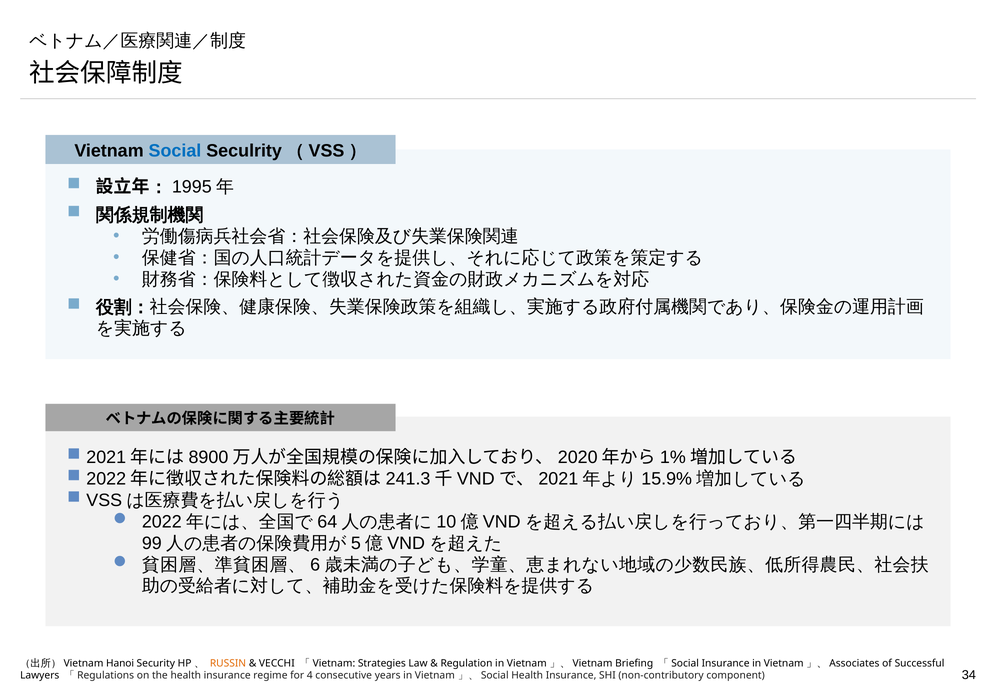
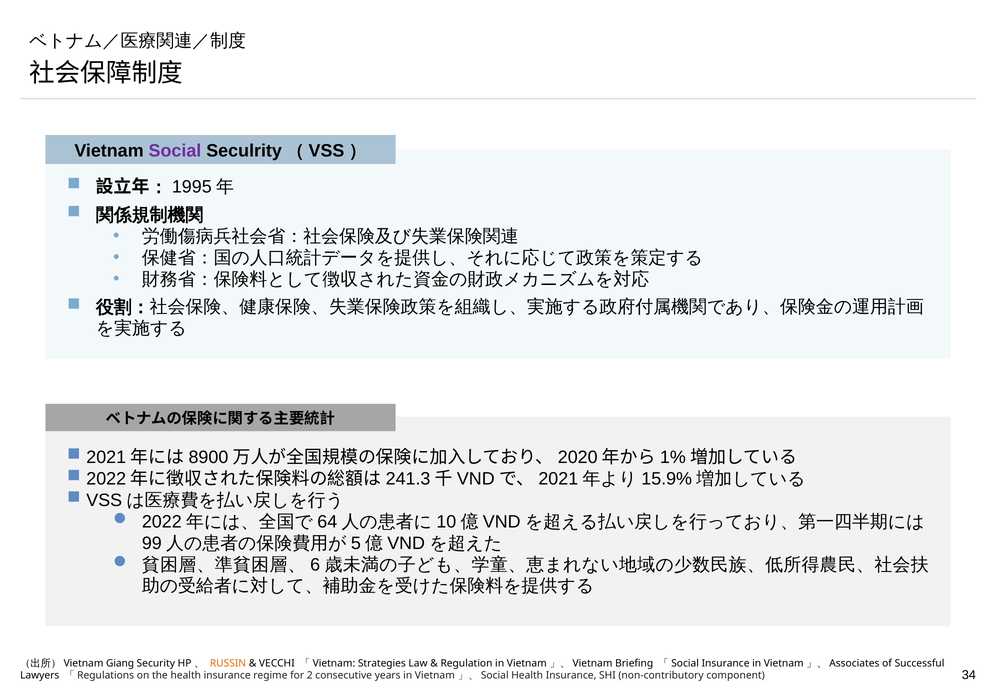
Social colour: blue -> purple
Hanoi: Hanoi -> Giang
4: 4 -> 2
